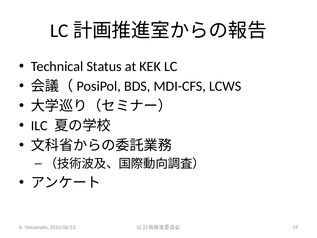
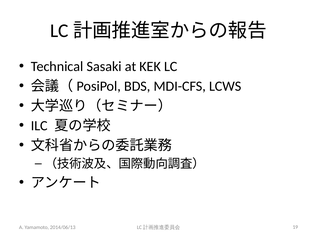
Status: Status -> Sasaki
